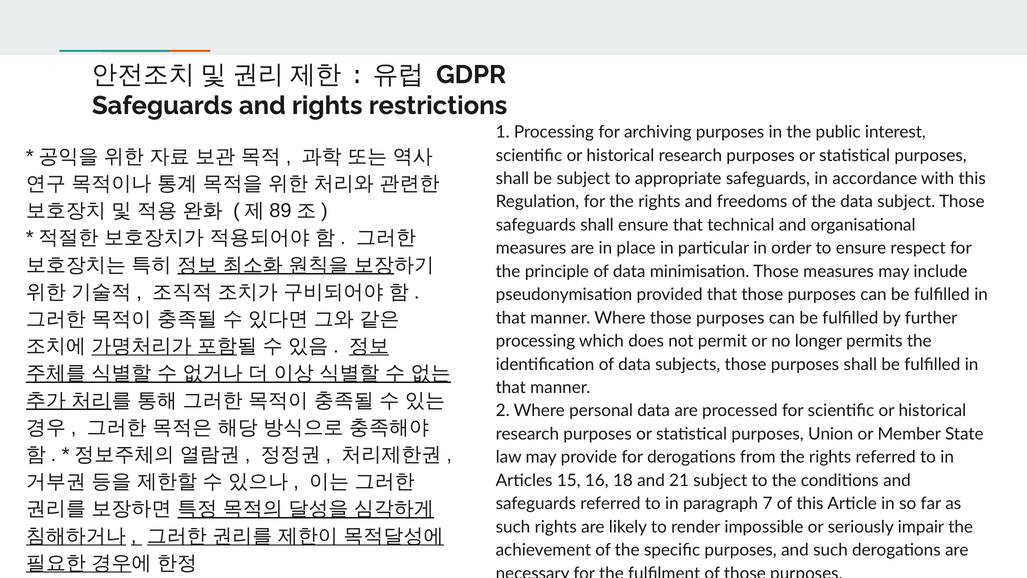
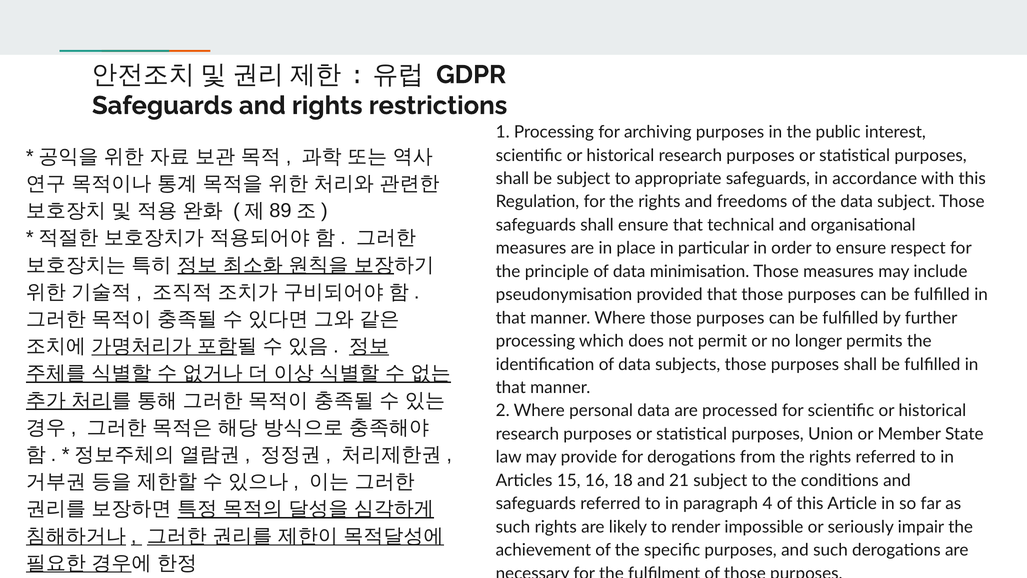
7: 7 -> 4
